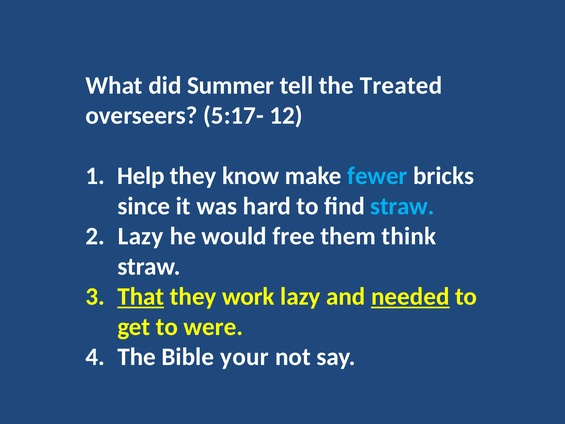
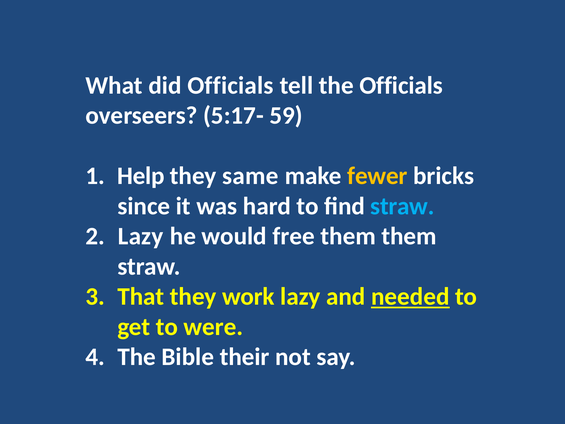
did Summer: Summer -> Officials
the Treated: Treated -> Officials
12: 12 -> 59
know: know -> same
fewer colour: light blue -> yellow
them think: think -> them
That underline: present -> none
your: your -> their
